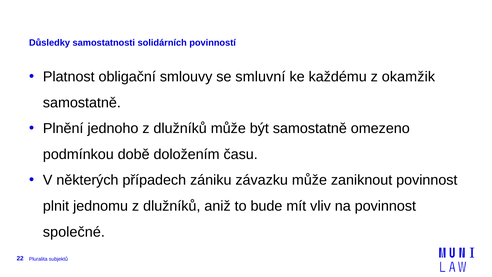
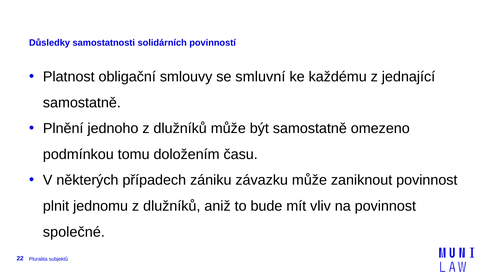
okamžik: okamžik -> jednající
době: době -> tomu
